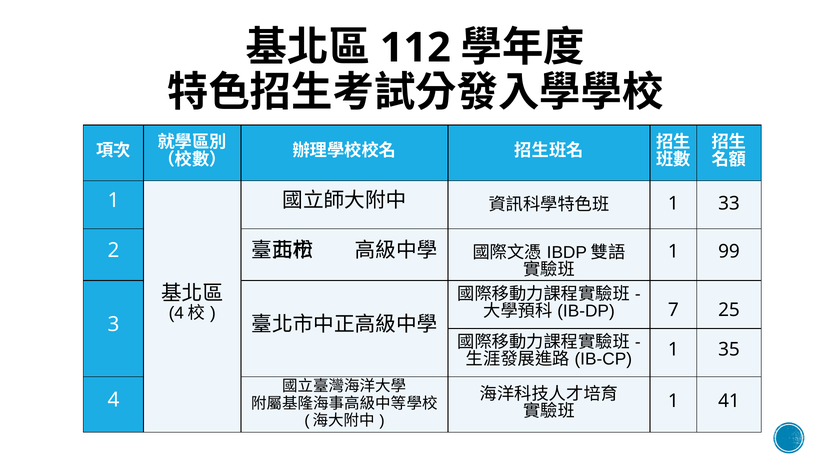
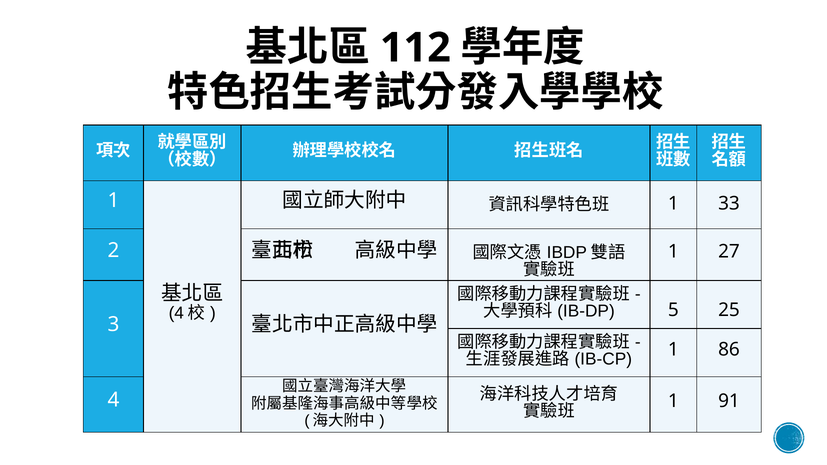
99: 99 -> 27
7: 7 -> 5
35: 35 -> 86
41: 41 -> 91
